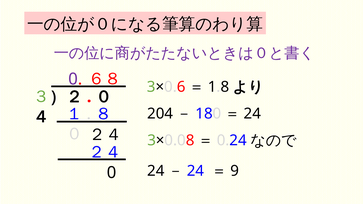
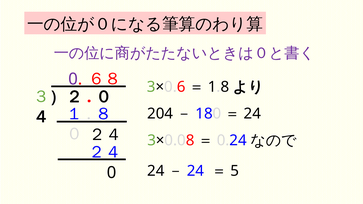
9: 9 -> 5
